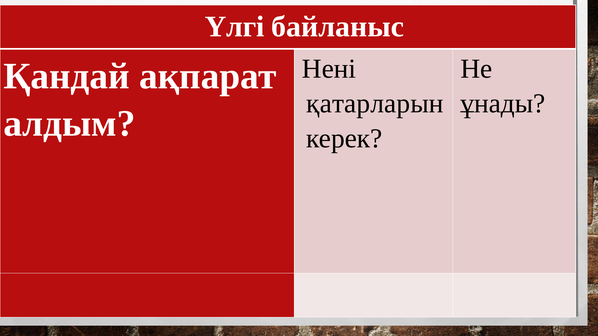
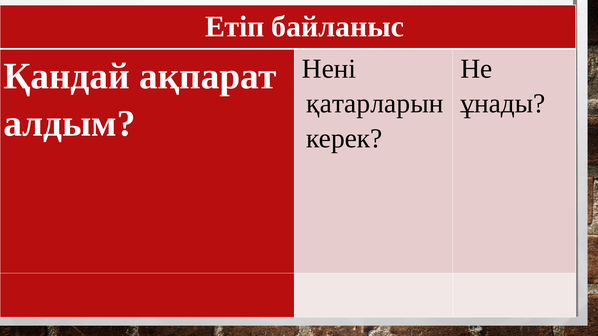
Үлгі: Үлгі -> Етіп
